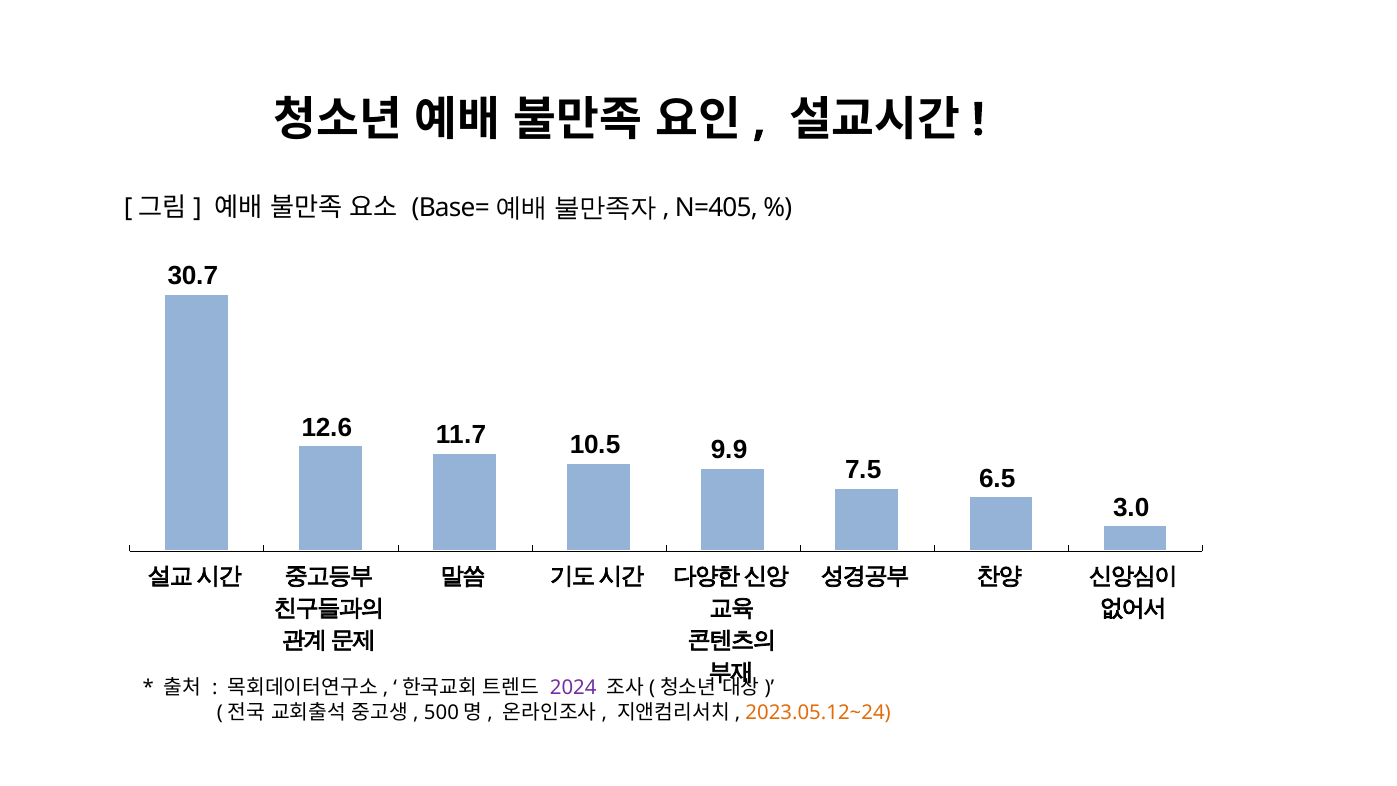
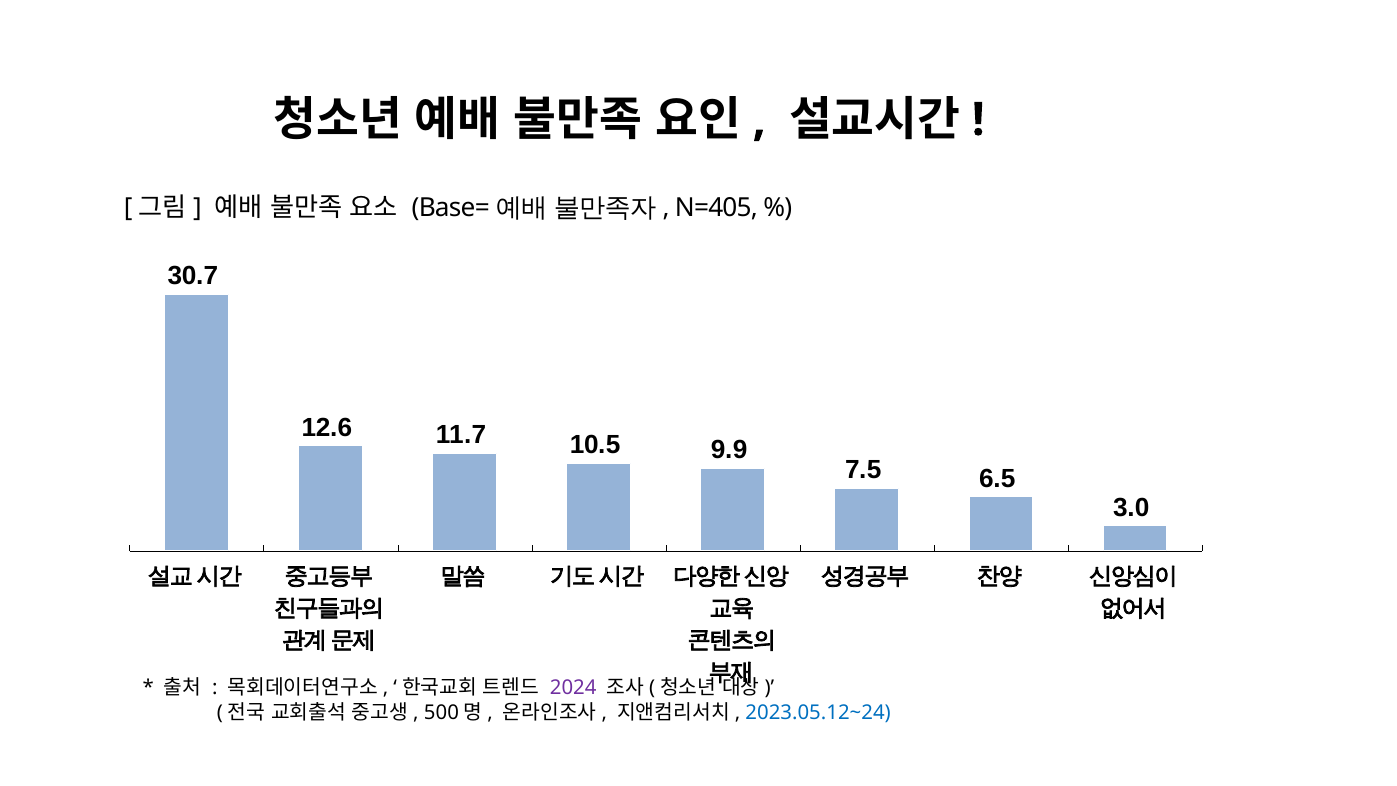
2023.05.12~24 colour: orange -> blue
